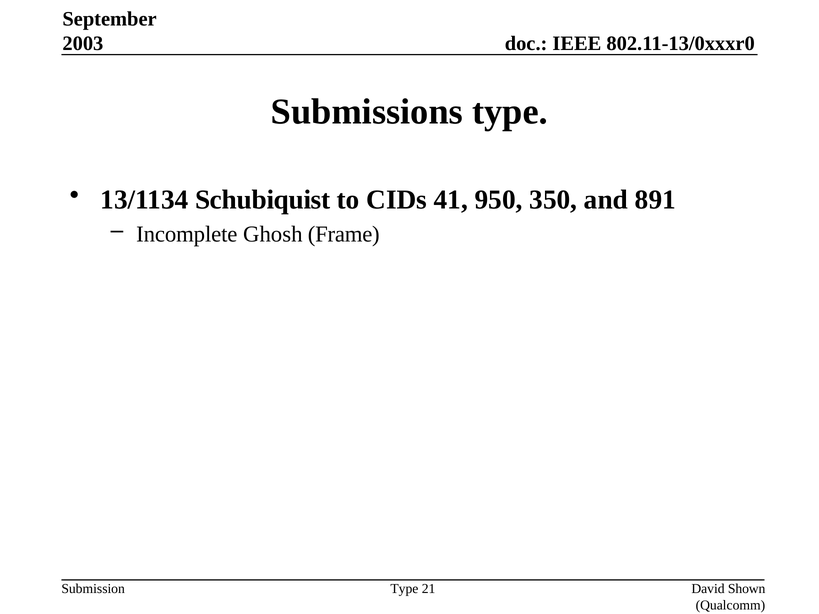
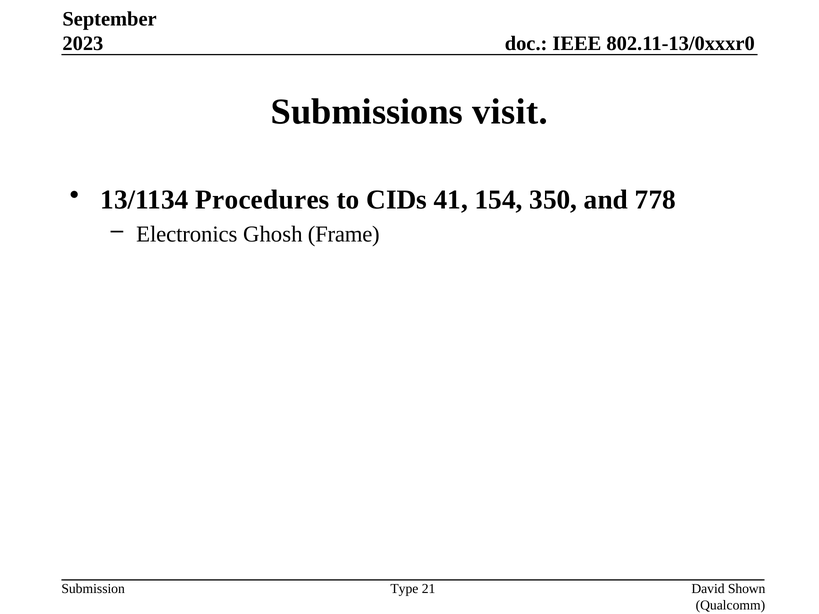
2003: 2003 -> 2023
Submissions type: type -> visit
Schubiquist: Schubiquist -> Procedures
950: 950 -> 154
891: 891 -> 778
Incomplete: Incomplete -> Electronics
